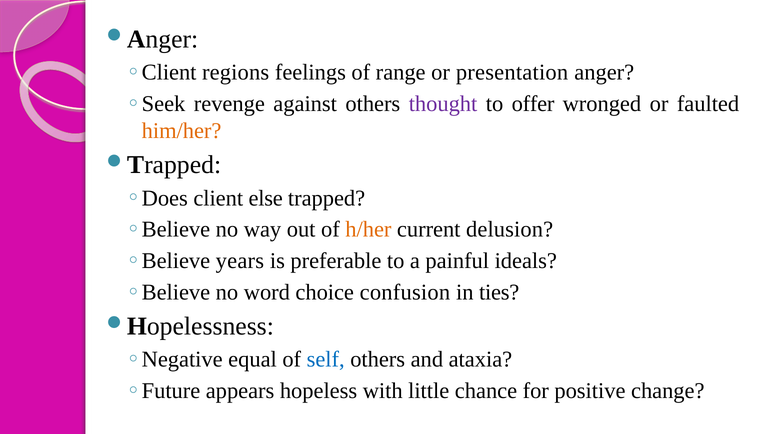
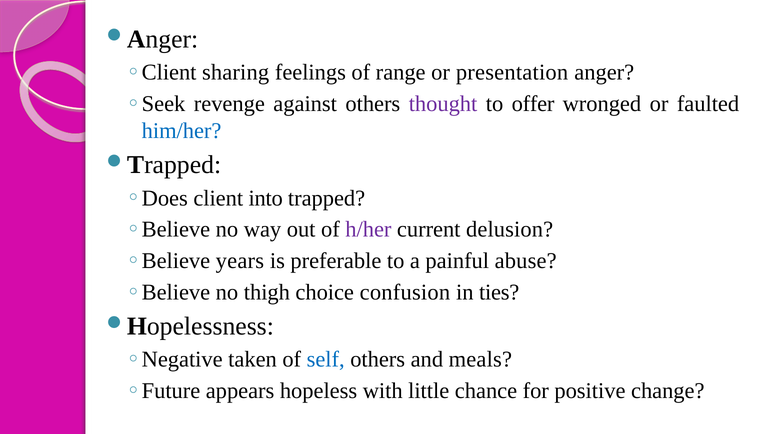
regions: regions -> sharing
him/her colour: orange -> blue
else: else -> into
h/her colour: orange -> purple
ideals: ideals -> abuse
word: word -> thigh
equal: equal -> taken
ataxia: ataxia -> meals
